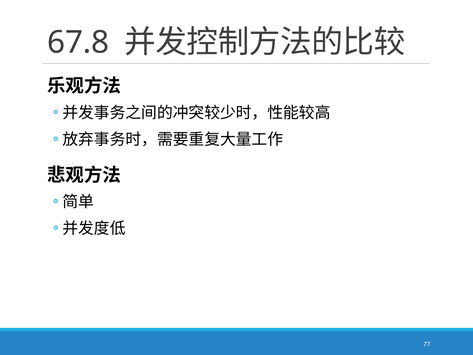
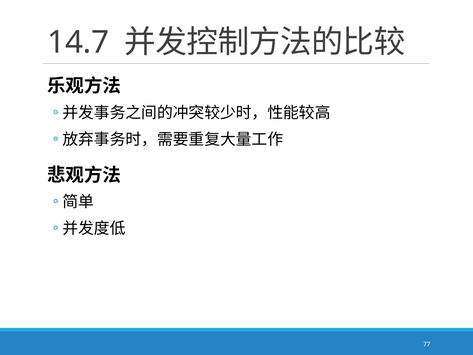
67.8: 67.8 -> 14.7
